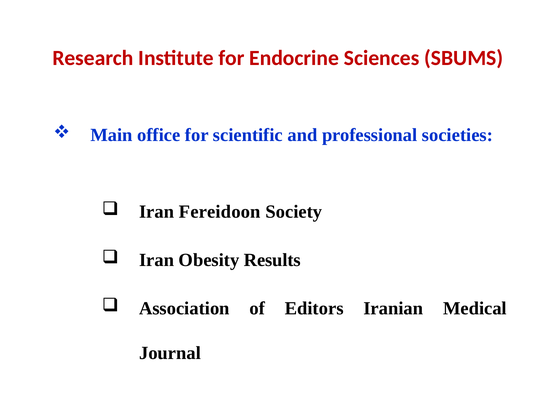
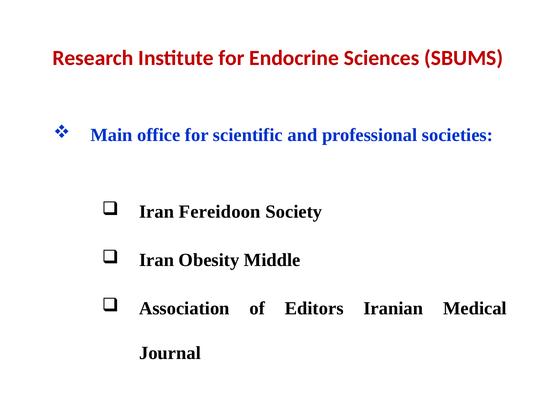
Results: Results -> Middle
